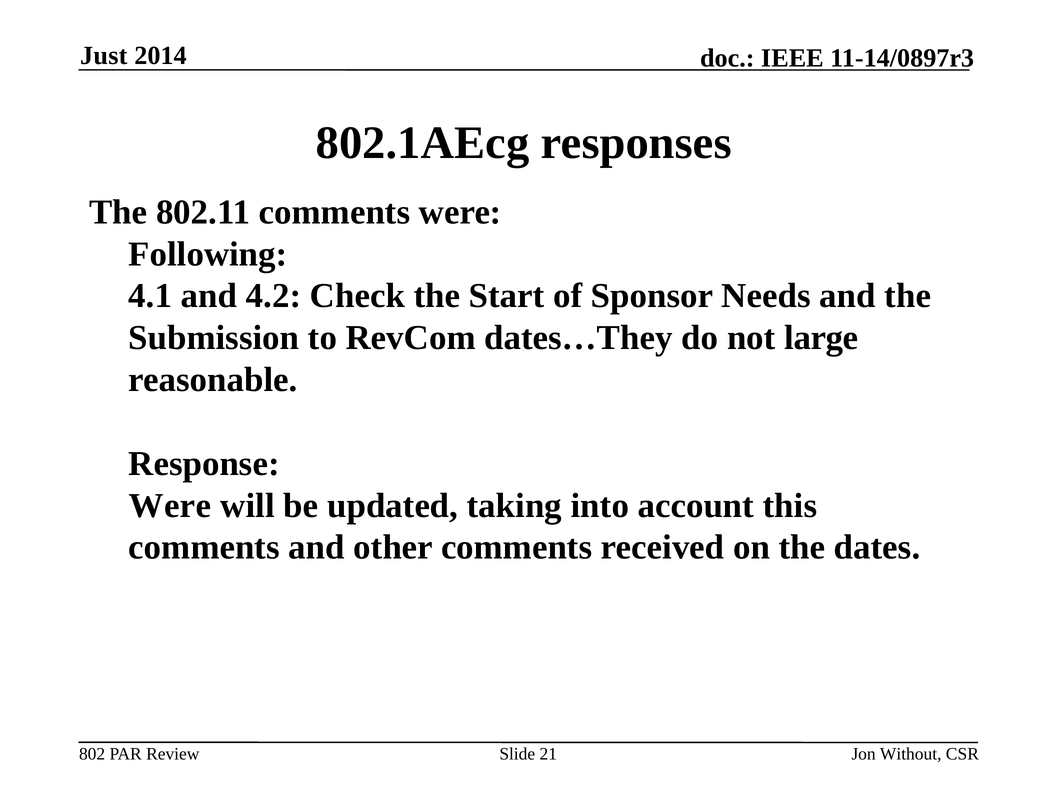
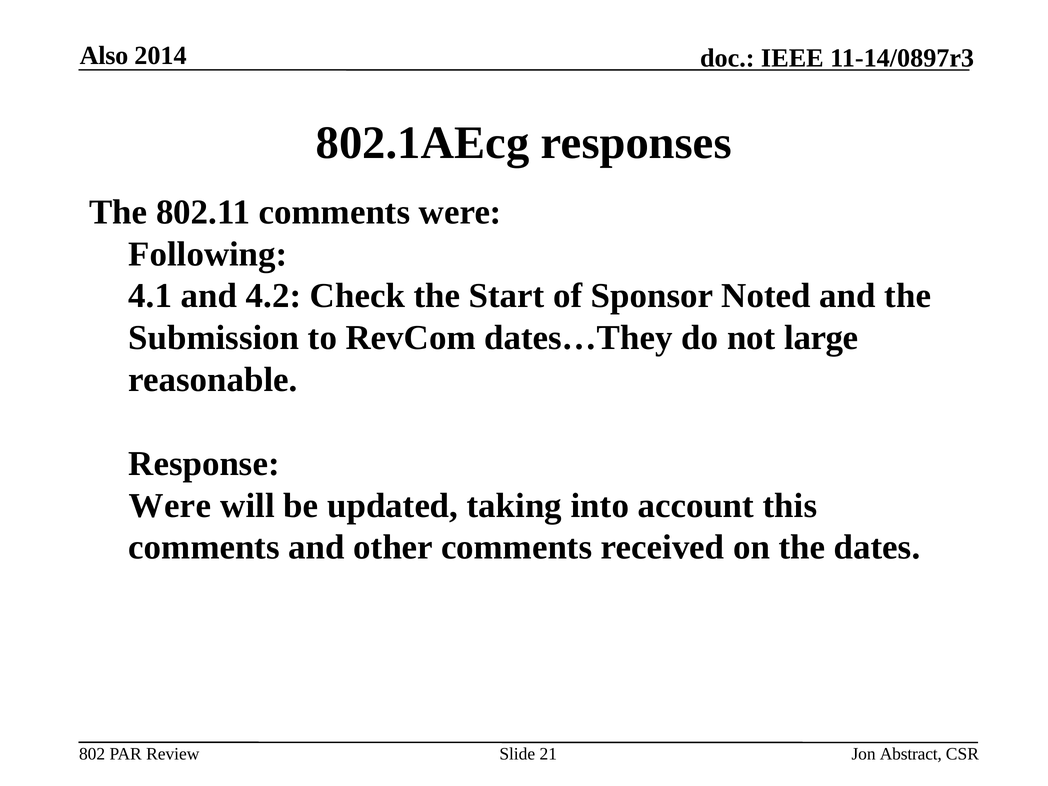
Just: Just -> Also
Needs: Needs -> Noted
Without: Without -> Abstract
